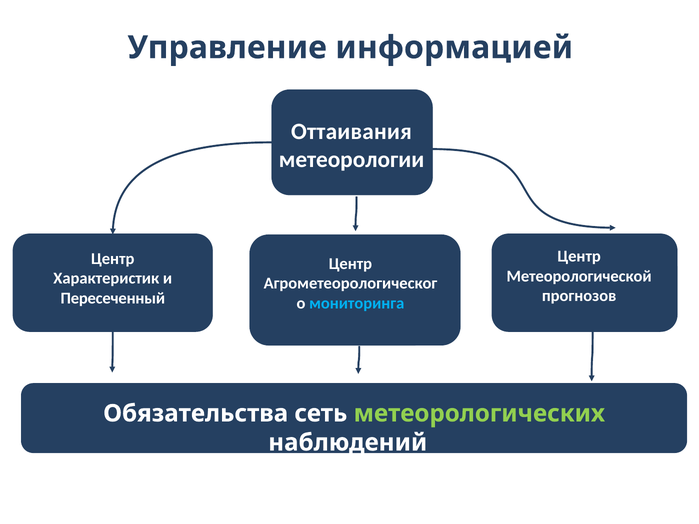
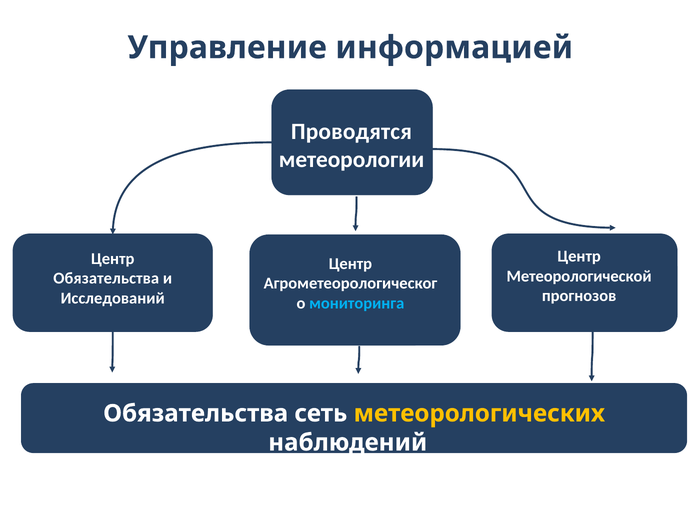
Оттаивания: Оттаивания -> Проводятся
Характеристик at (106, 279): Характеристик -> Обязательства
Пересеченный: Пересеченный -> Исследований
метеорологических colour: light green -> yellow
